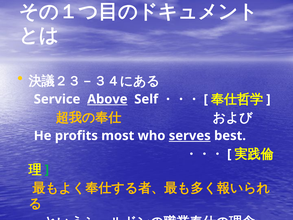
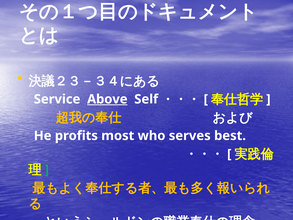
serves underline: present -> none
